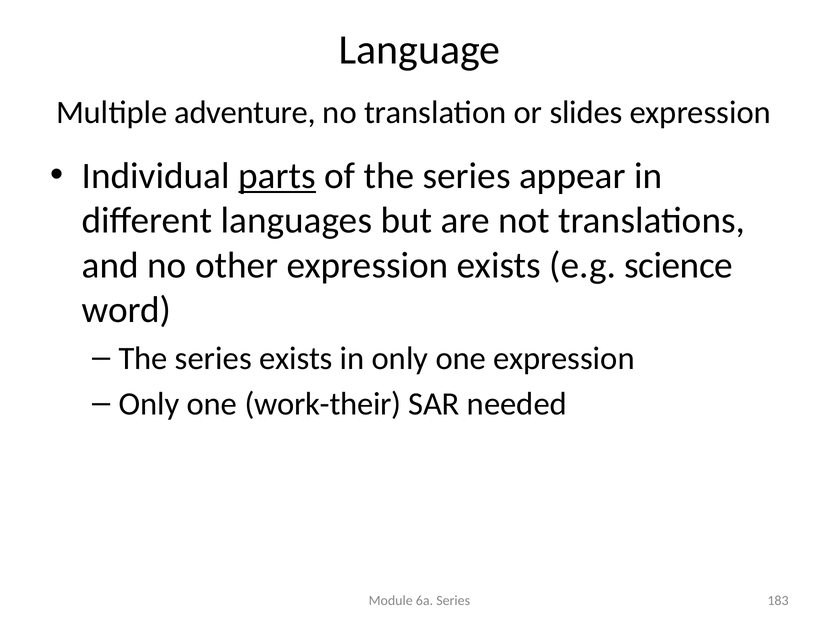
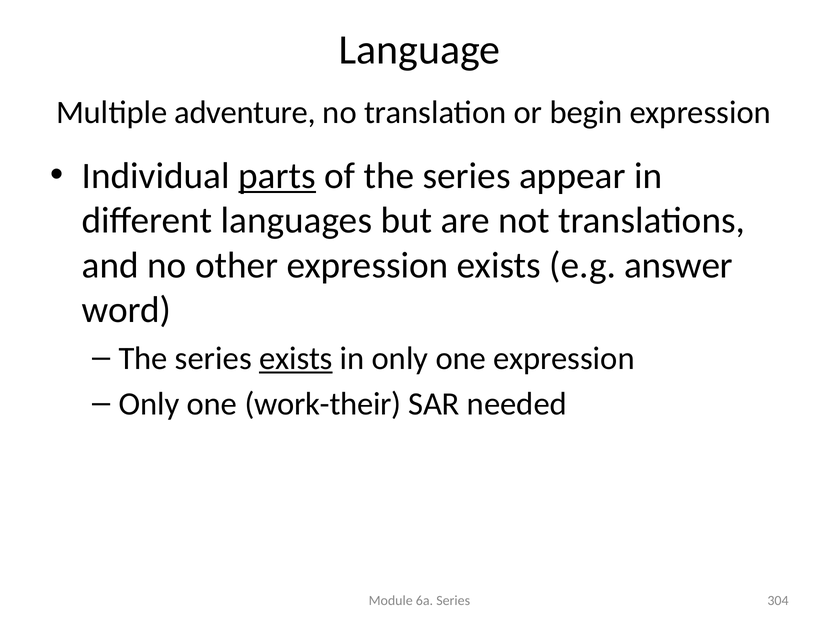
slides: slides -> begin
science: science -> answer
exists at (296, 358) underline: none -> present
183: 183 -> 304
